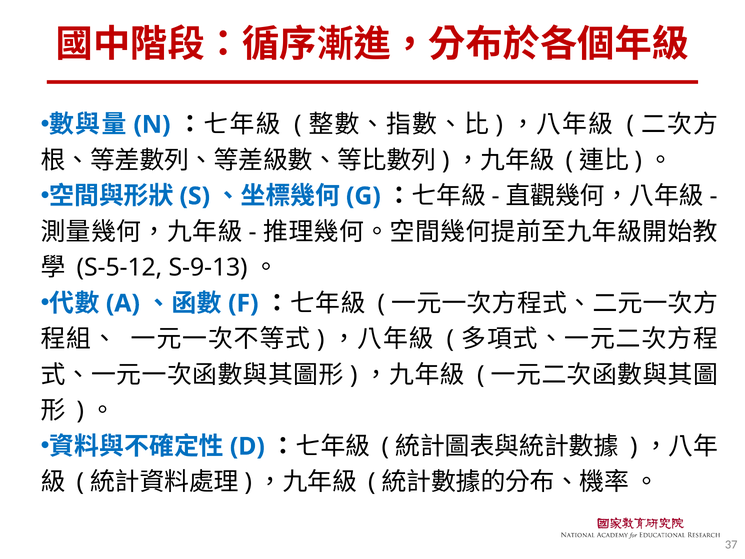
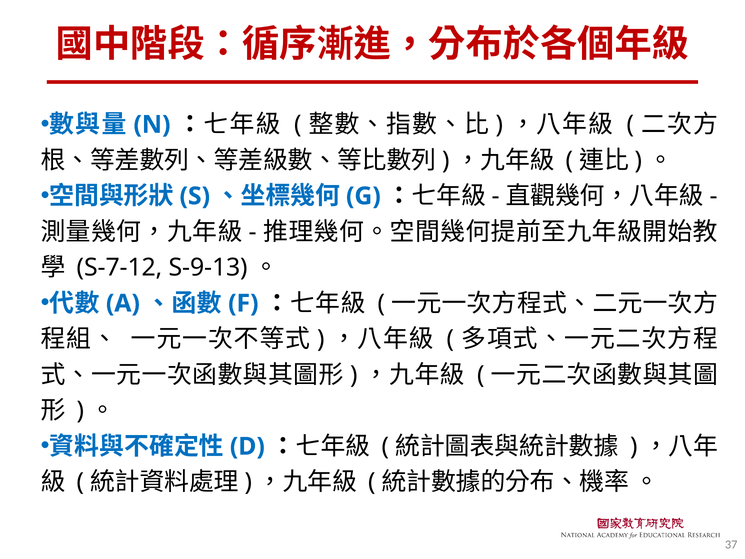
S-5-12: S-5-12 -> S-7-12
